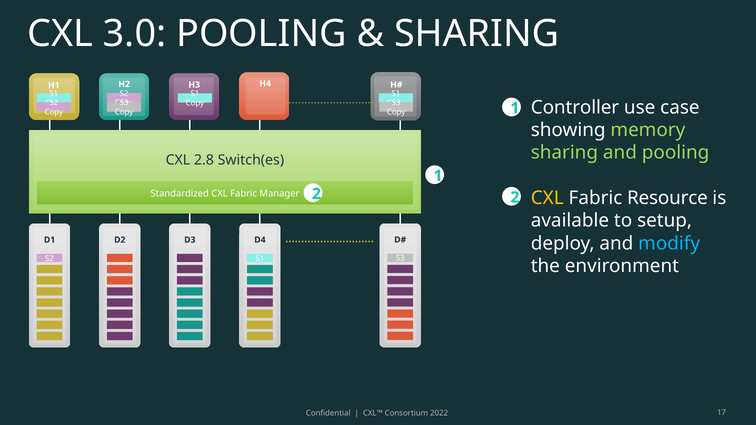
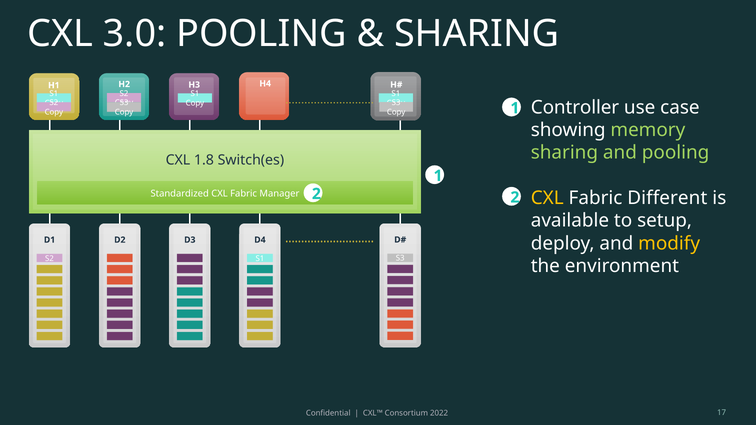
2.8: 2.8 -> 1.8
Resource: Resource -> Different
modify colour: light blue -> yellow
